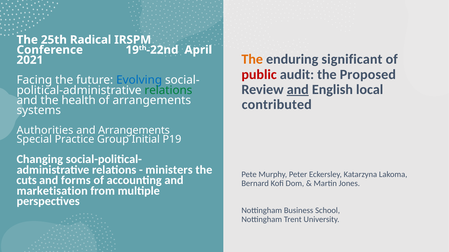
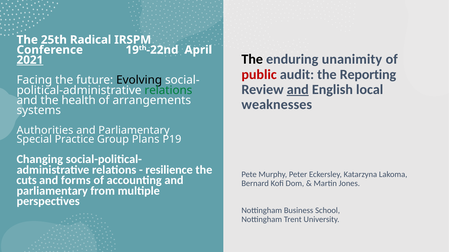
The at (252, 59) colour: orange -> black
significant: significant -> unanimity
2021 underline: none -> present
Proposed: Proposed -> Reporting
Evolving colour: blue -> black
contributed: contributed -> weaknesses
Arrangements at (134, 130): Arrangements -> Parliamentary
Initial: Initial -> Plans
ministers: ministers -> resilience
marketisation at (52, 191): marketisation -> parliamentary
